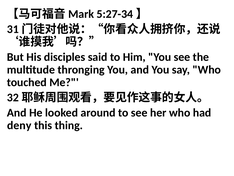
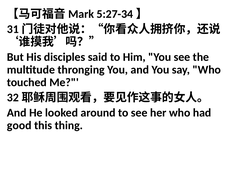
deny: deny -> good
